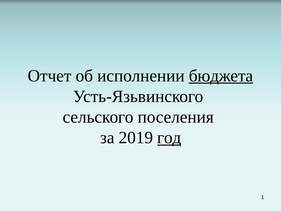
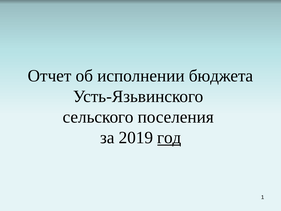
бюджета underline: present -> none
